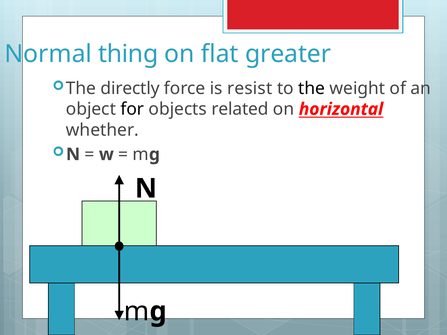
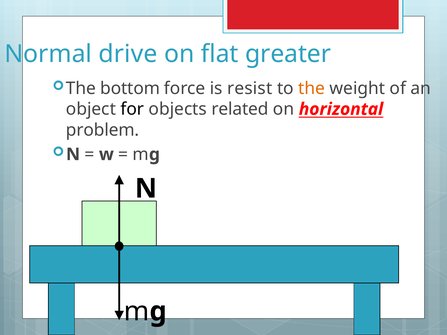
thing: thing -> drive
directly: directly -> bottom
the at (312, 88) colour: black -> orange
whether: whether -> problem
